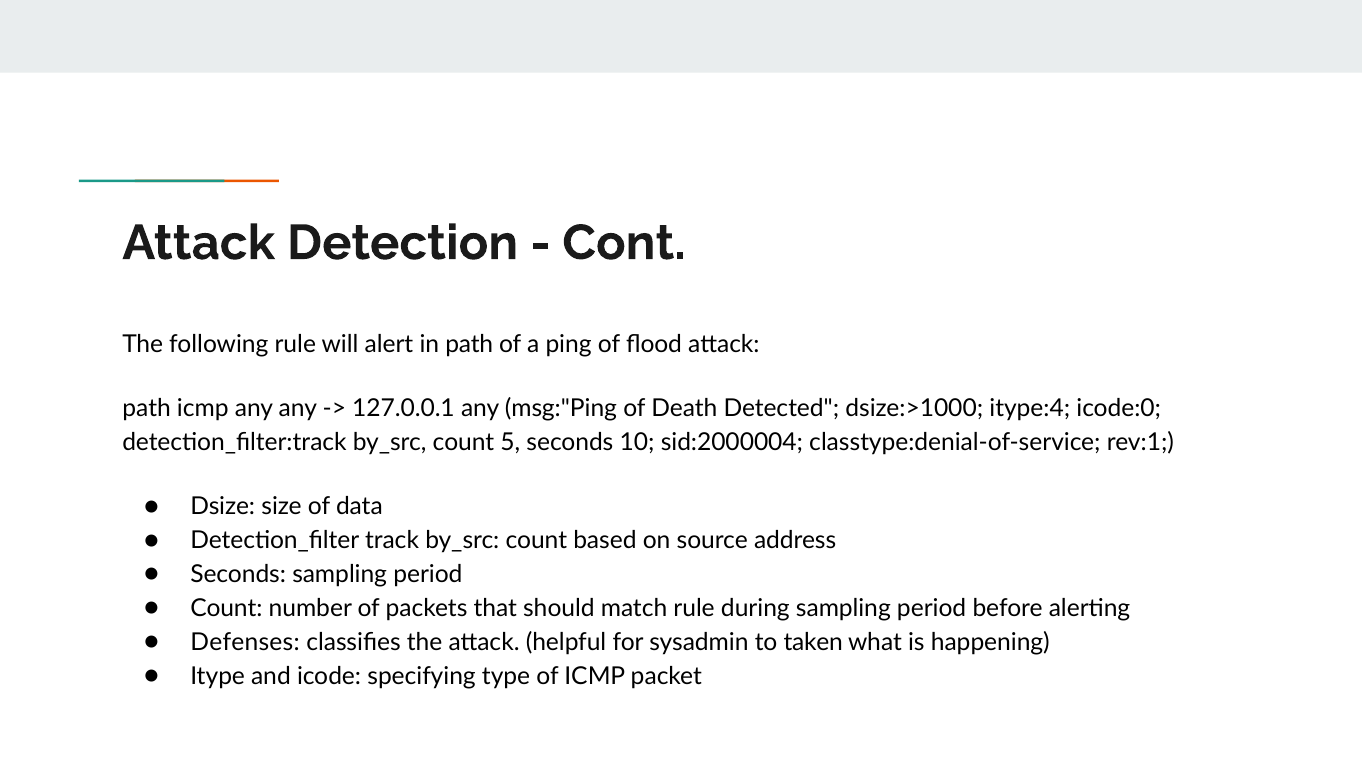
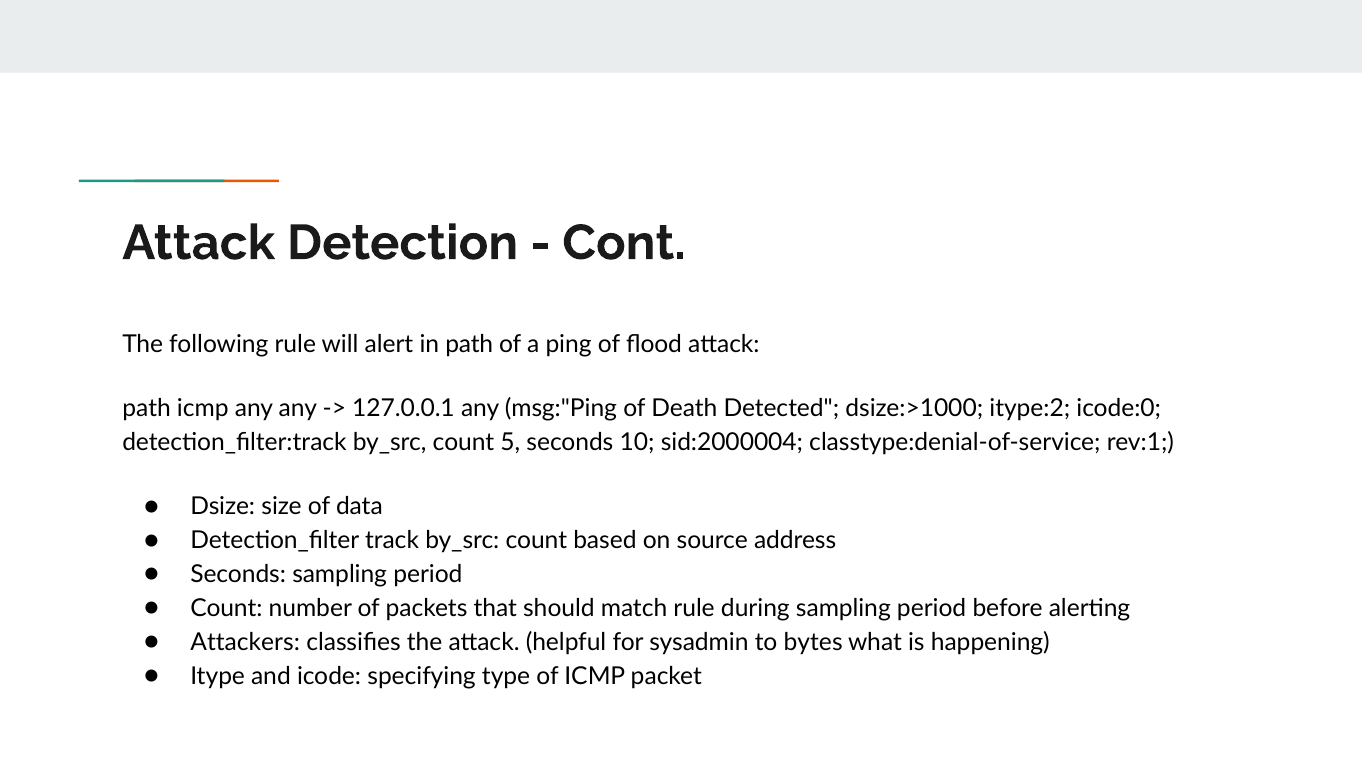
itype:4: itype:4 -> itype:2
Defenses: Defenses -> Attackers
taken: taken -> bytes
